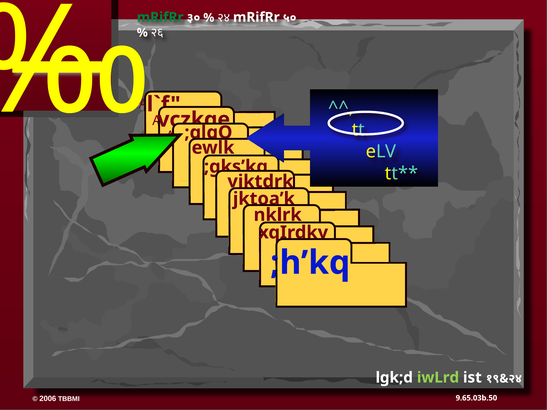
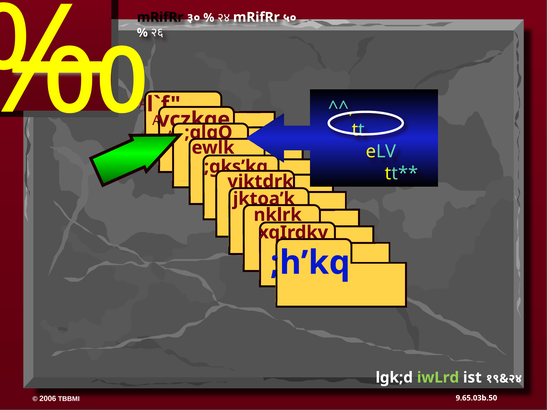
mRifRr at (160, 17) colour: green -> black
